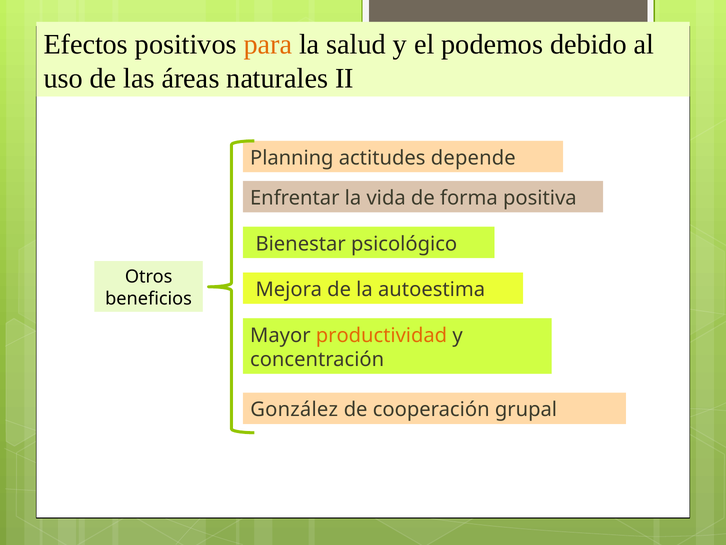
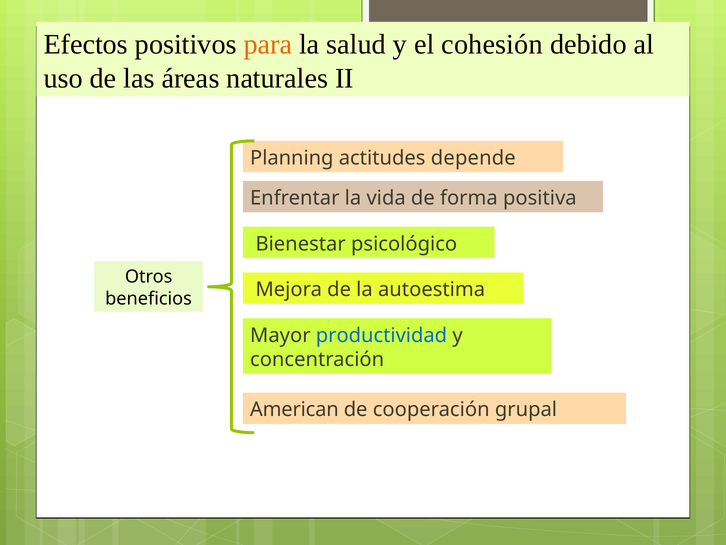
podemos: podemos -> cohesión
productividad colour: orange -> blue
González: González -> American
